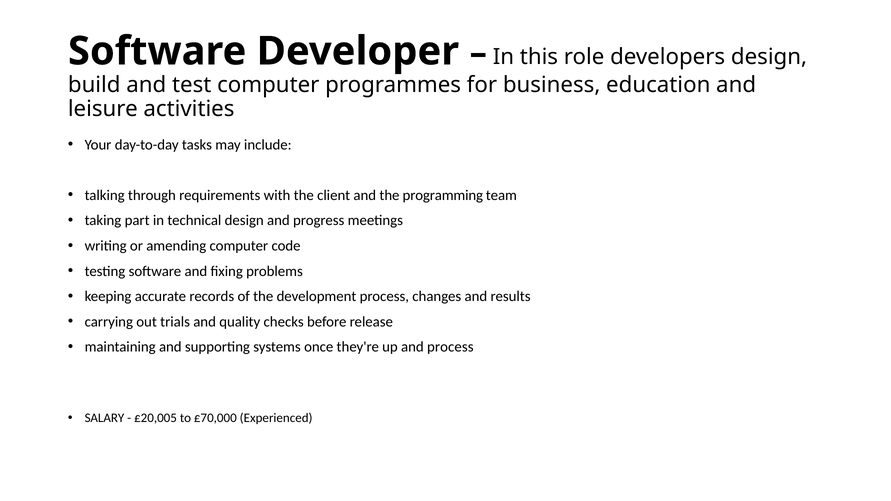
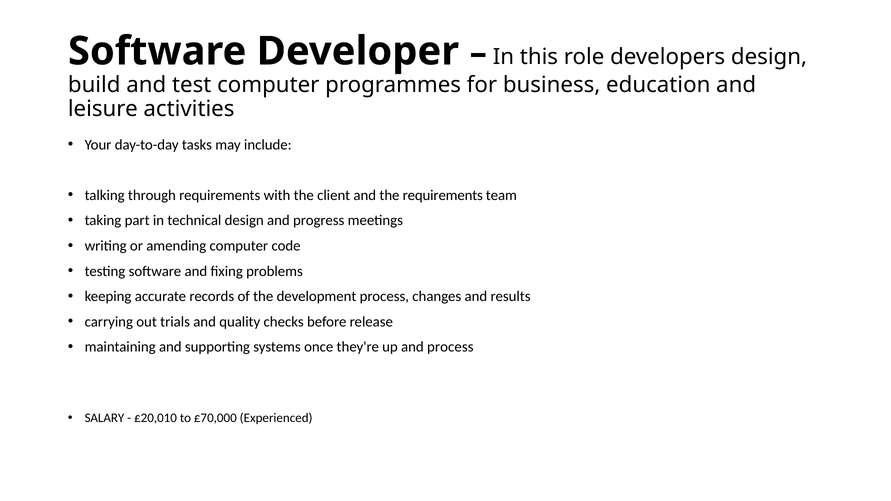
the programming: programming -> requirements
£20,005: £20,005 -> £20,010
